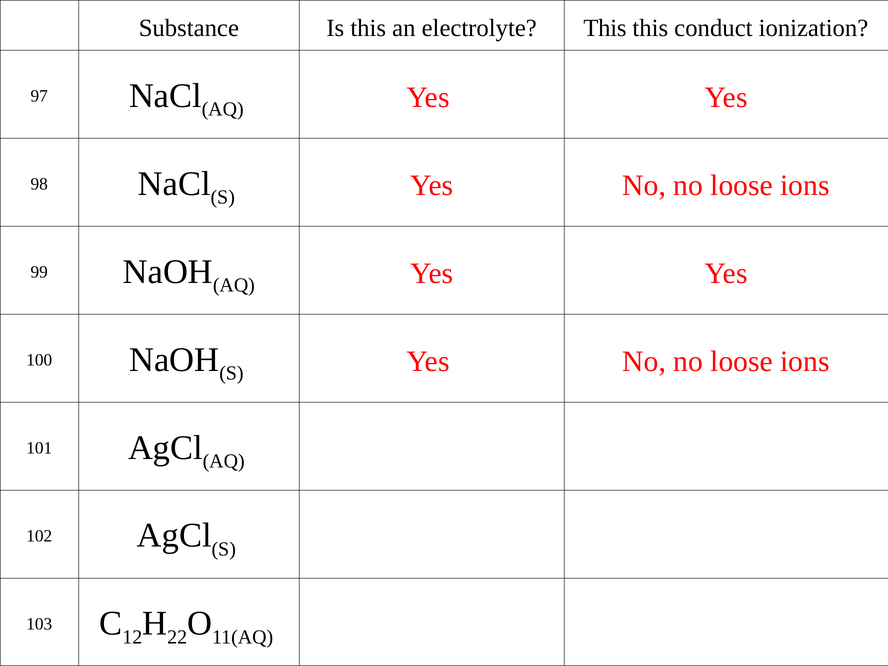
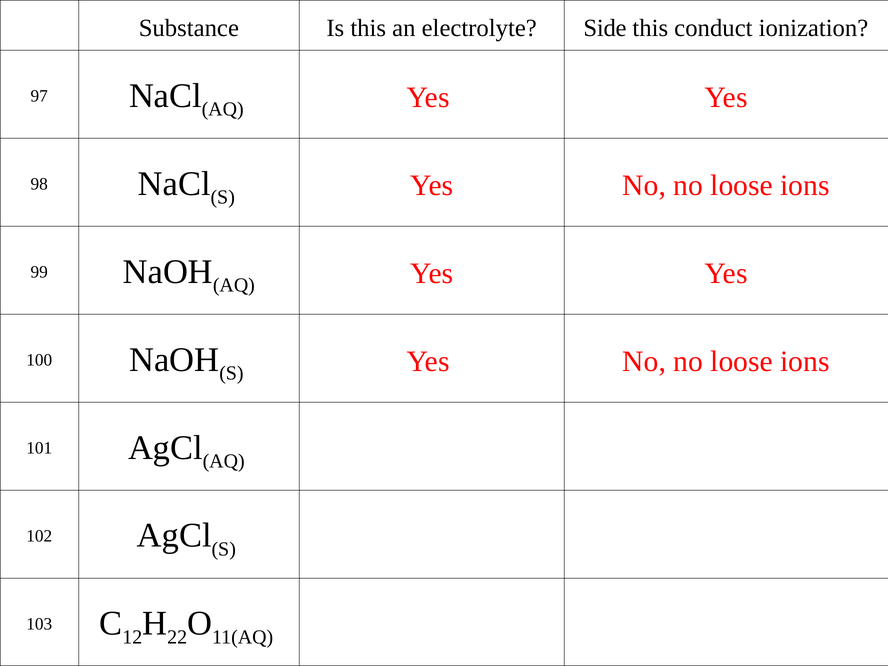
electrolyte This: This -> Side
